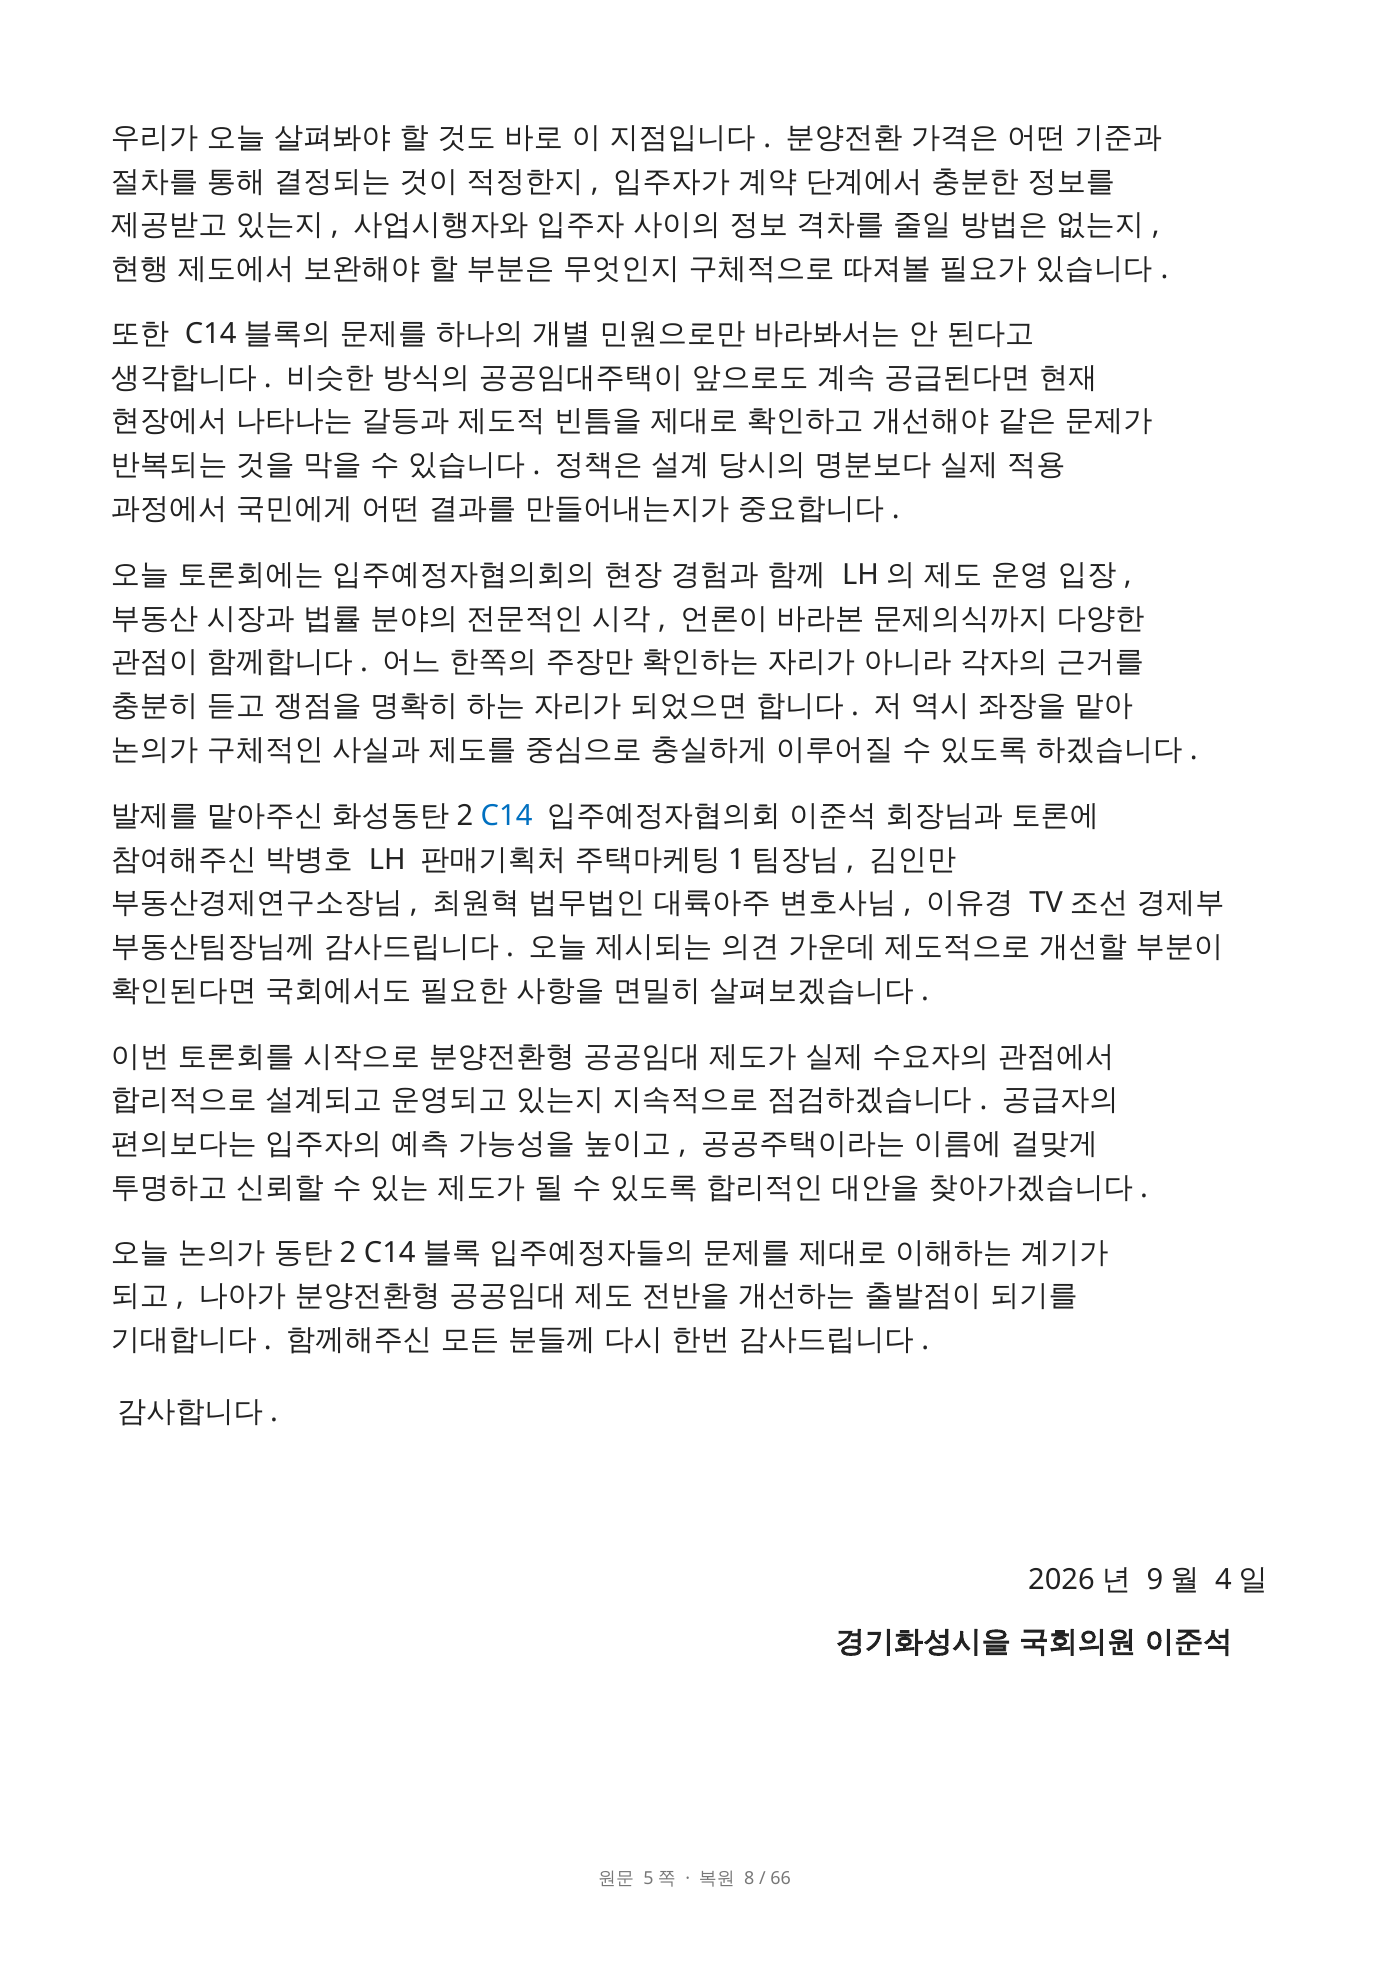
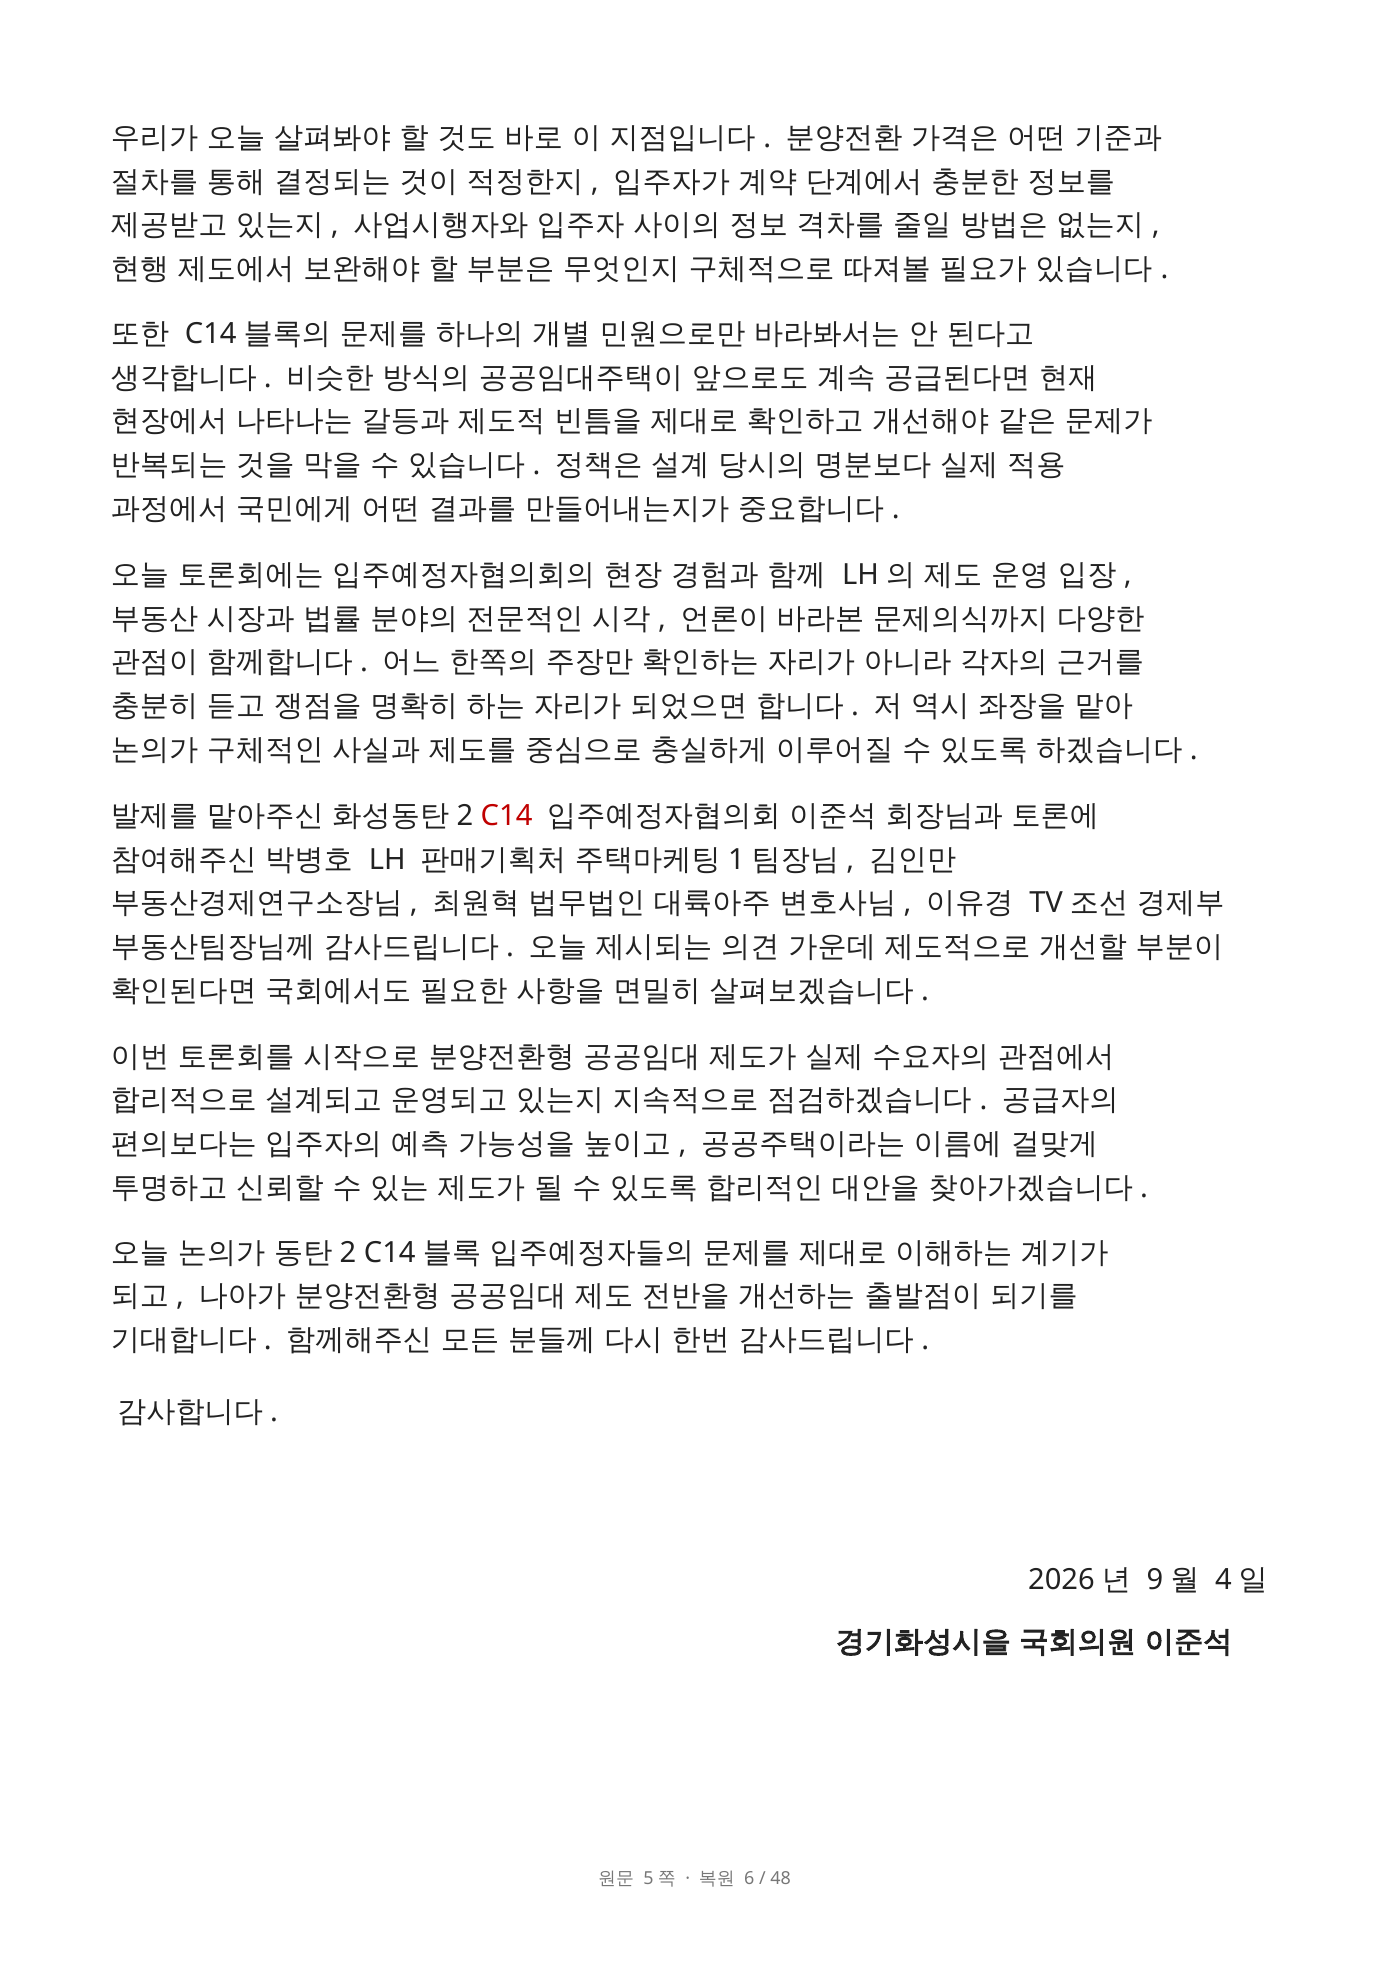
C14 colour: blue -> red
8: 8 -> 6
66: 66 -> 48
